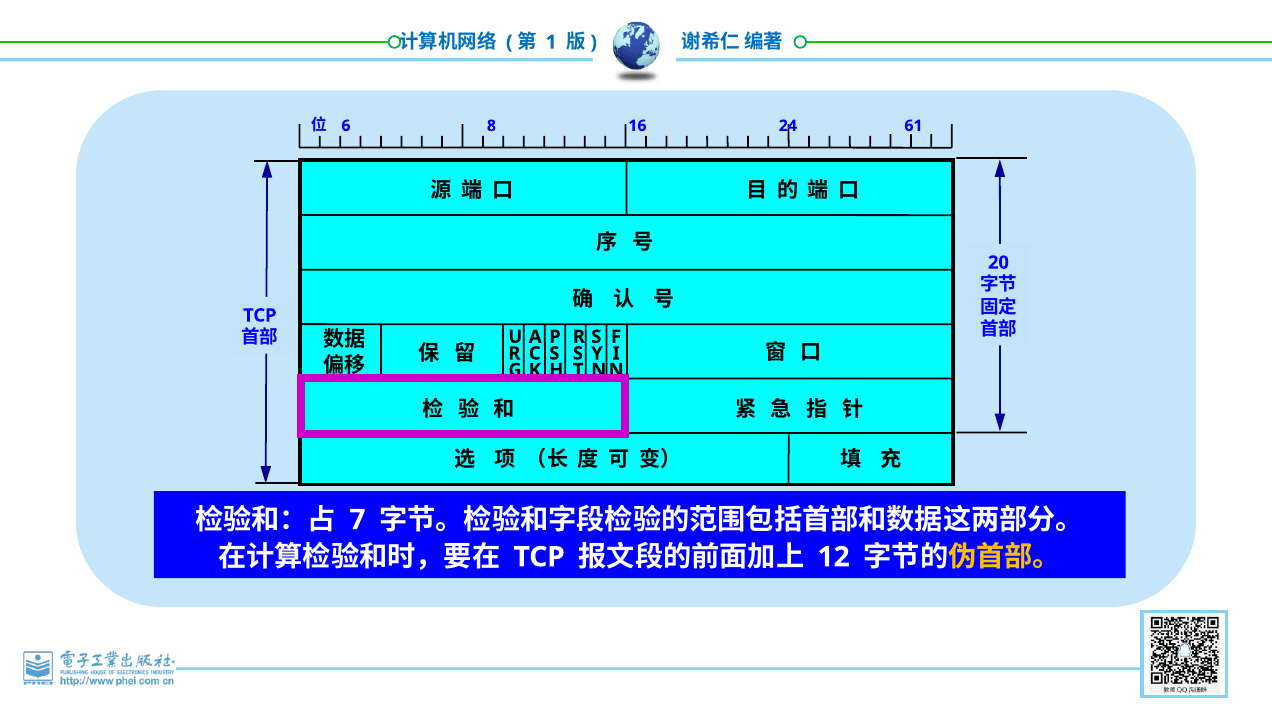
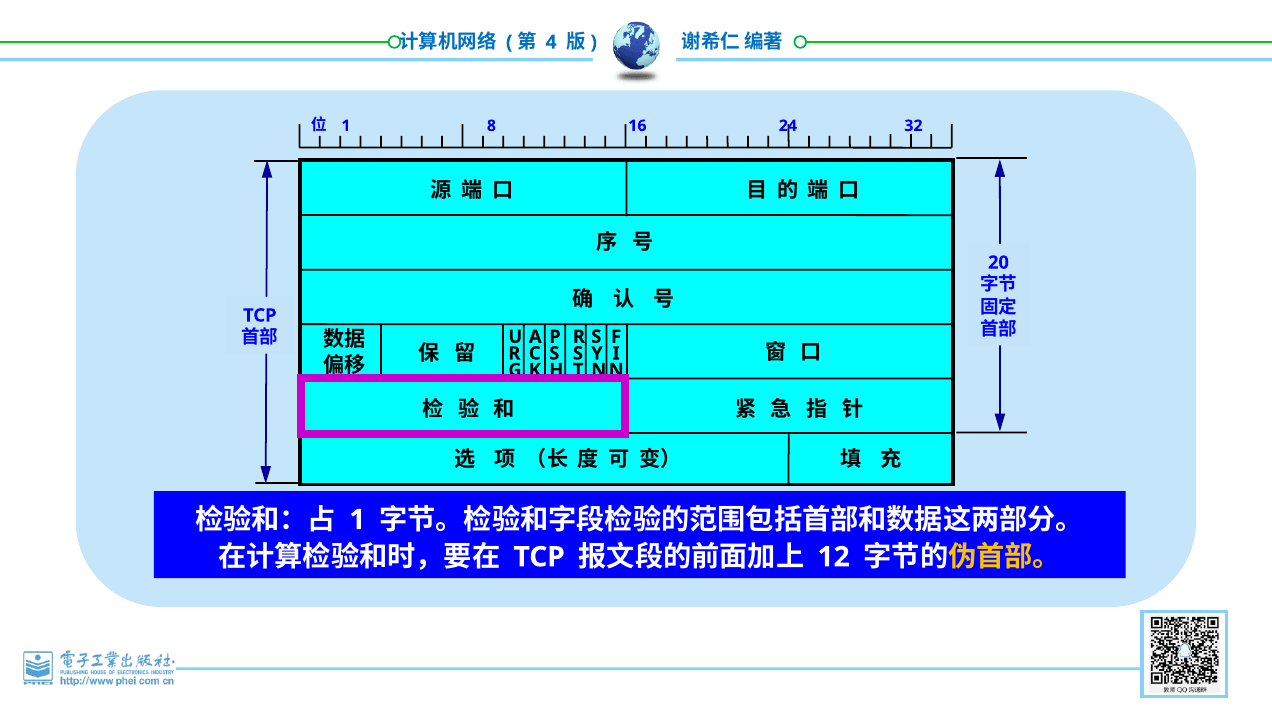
1: 1 -> 4
6 at (346, 126): 6 -> 1
61: 61 -> 32
7 at (357, 519): 7 -> 1
